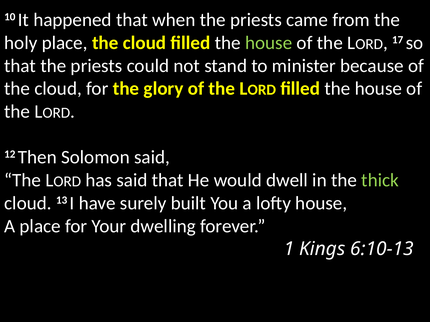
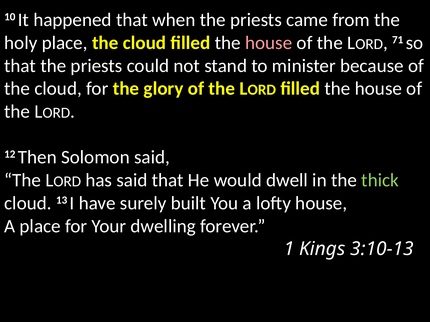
house at (269, 43) colour: light green -> pink
17: 17 -> 71
6:10-13: 6:10-13 -> 3:10-13
